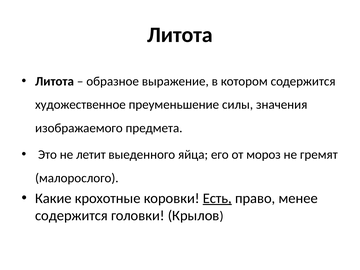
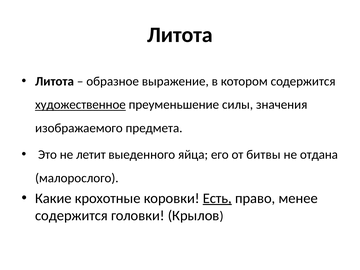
художественное underline: none -> present
мороз: мороз -> битвы
гремят: гремят -> отдана
